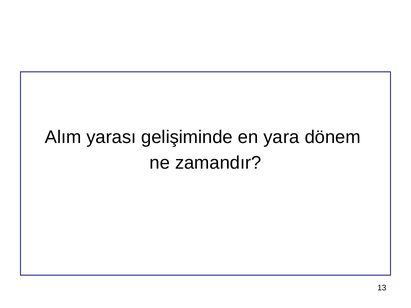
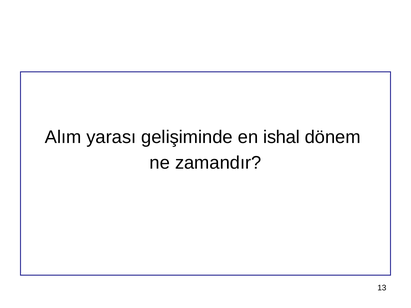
yara: yara -> ishal
